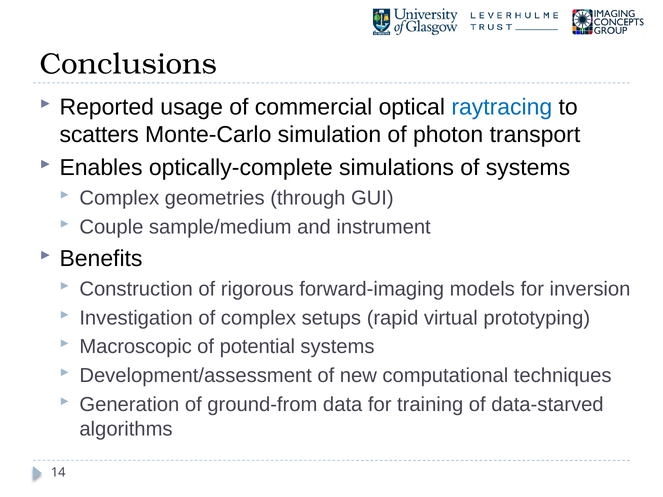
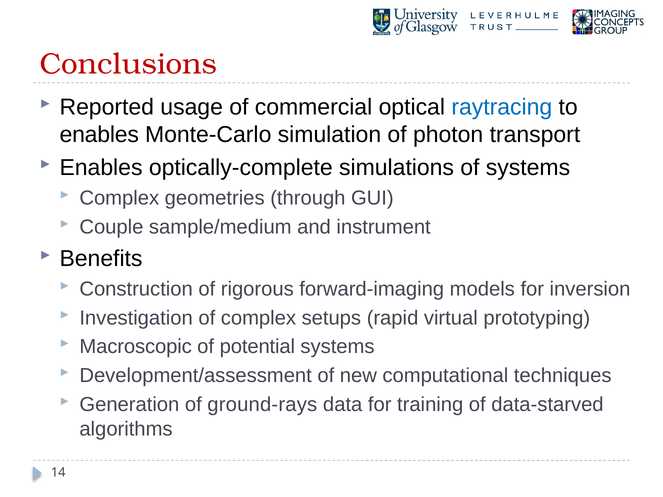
Conclusions colour: black -> red
scatters at (99, 135): scatters -> enables
ground-from: ground-from -> ground-rays
